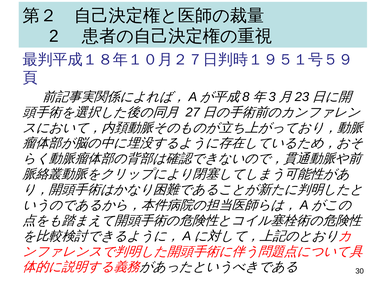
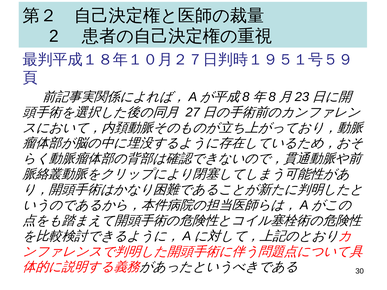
3 at (272, 97): 3 -> 8
